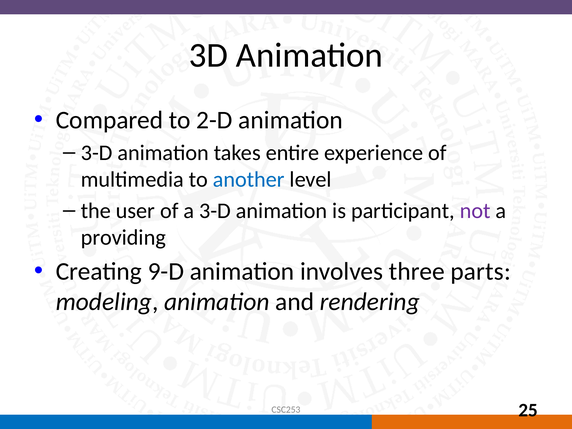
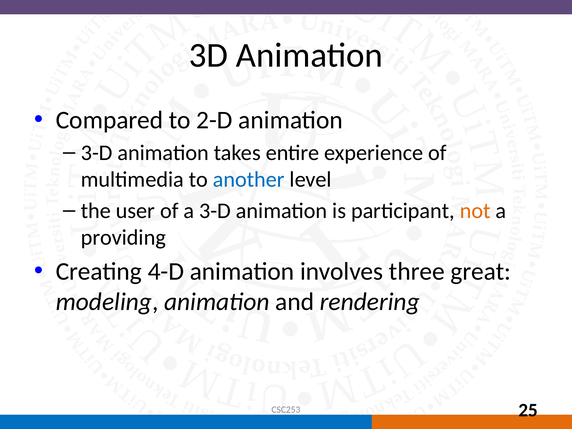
not colour: purple -> orange
9-D: 9-D -> 4-D
parts: parts -> great
